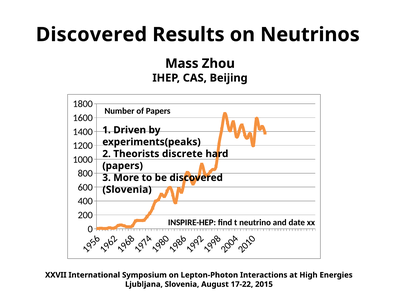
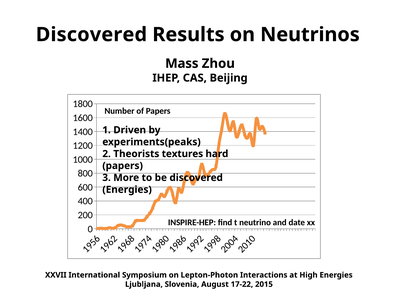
discrete: discrete -> textures
Slovenia at (127, 189): Slovenia -> Energies
